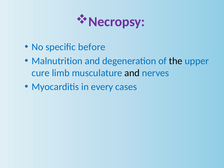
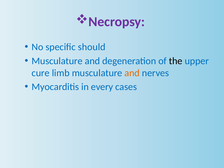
before: before -> should
Malnutrition at (57, 61): Malnutrition -> Musculature
and at (132, 73) colour: black -> orange
